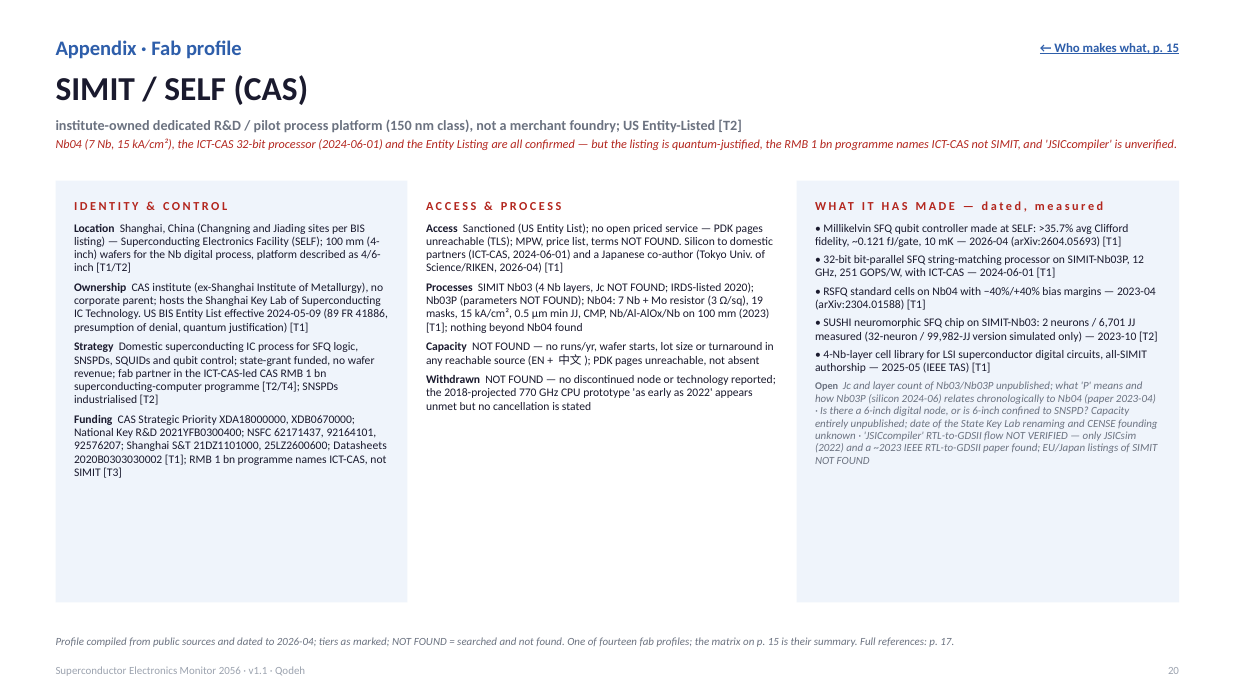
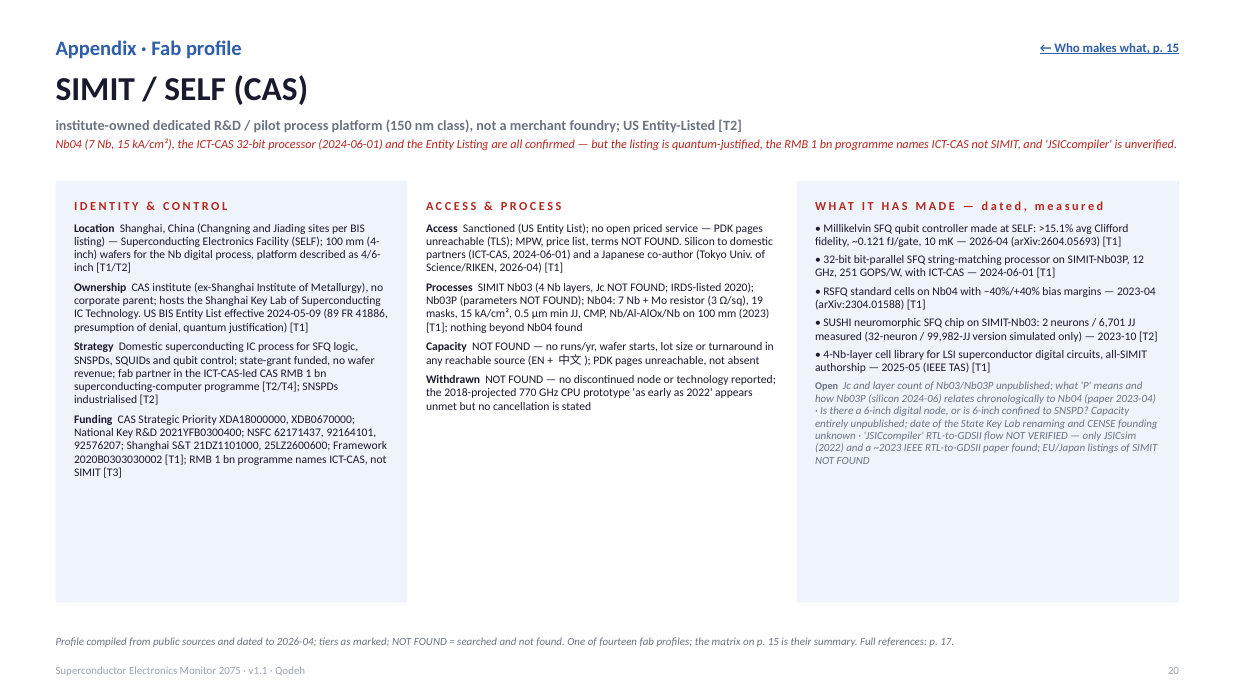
>35.7%: >35.7% -> >15.1%
Datasheets: Datasheets -> Framework
2056: 2056 -> 2075
